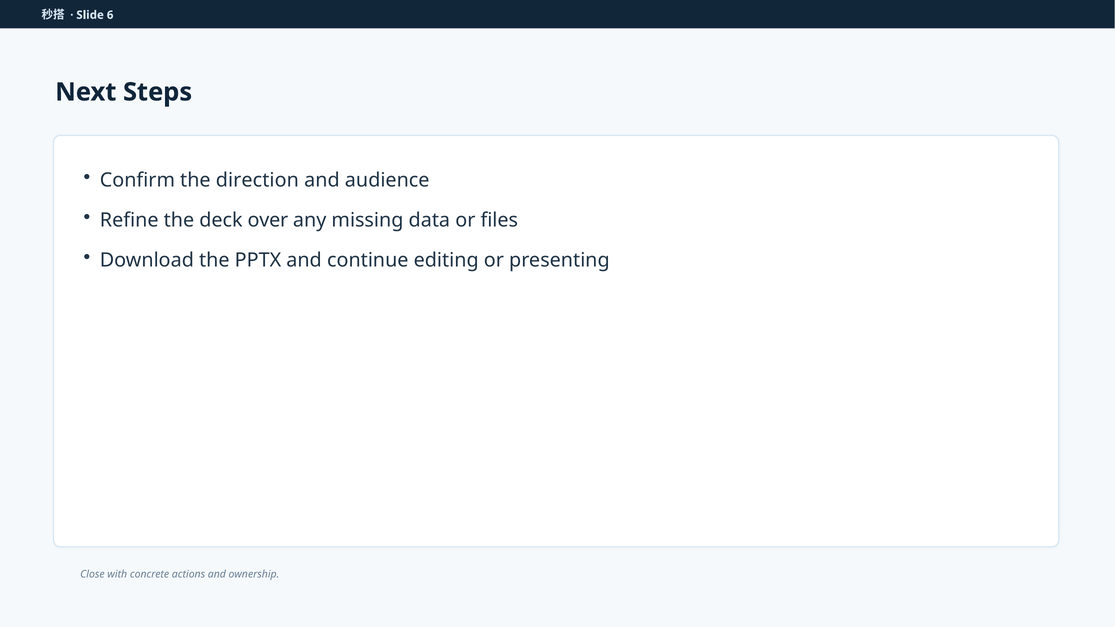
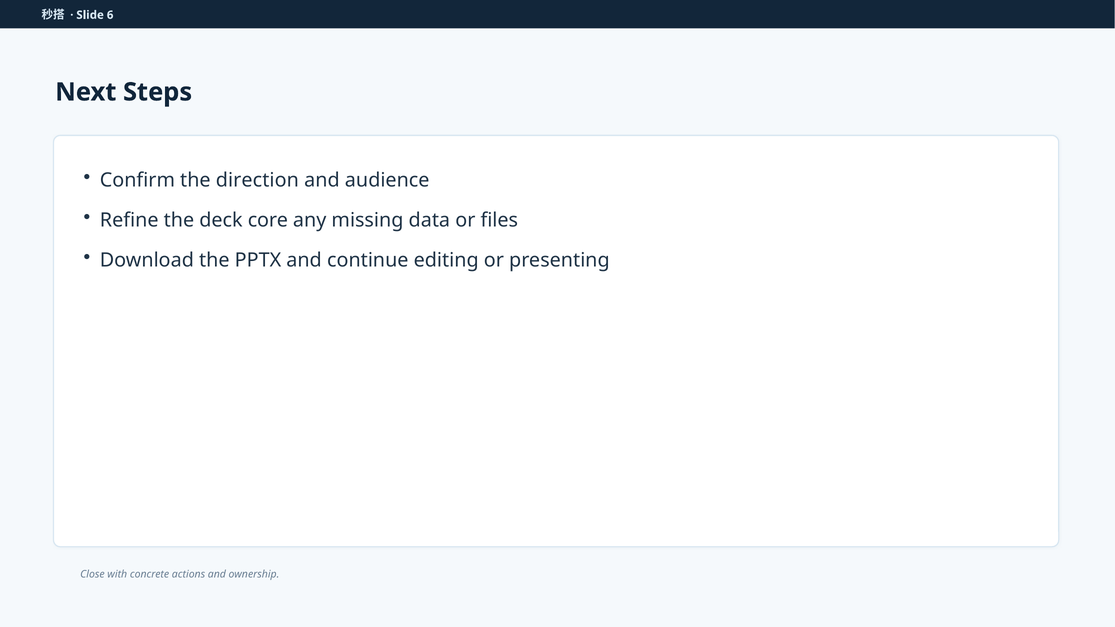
over: over -> core
